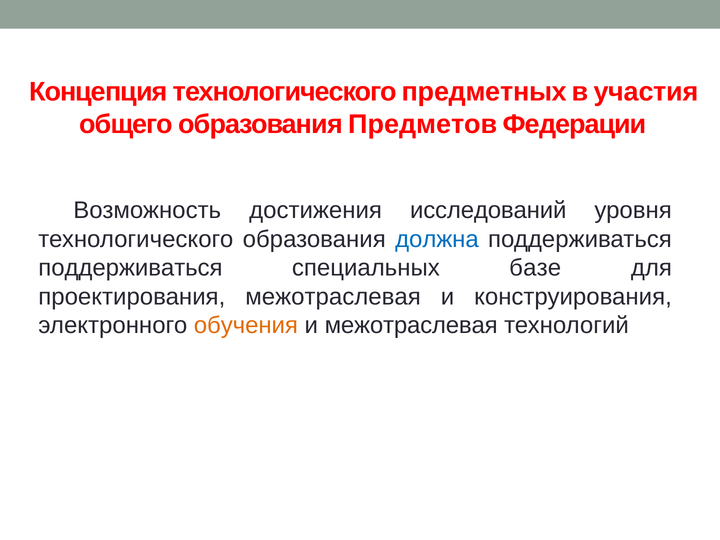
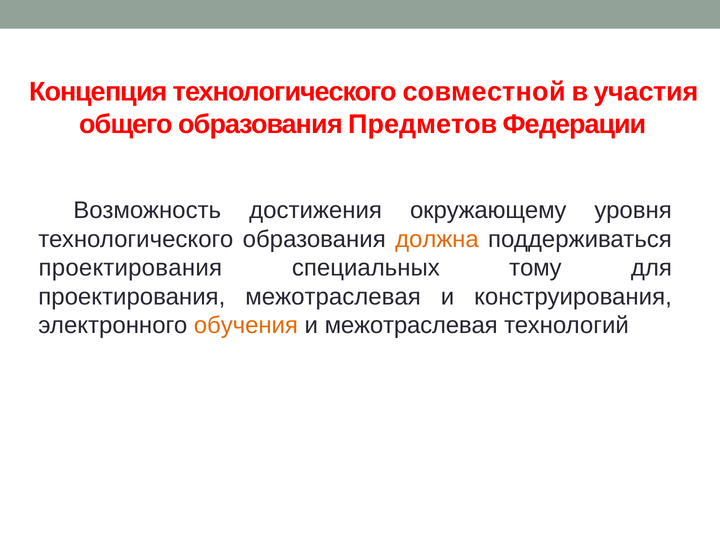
предметных: предметных -> совместной
исследований: исследований -> окружающему
должна colour: blue -> orange
поддерживаться at (130, 268): поддерживаться -> проектирования
базе: базе -> тому
